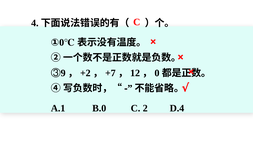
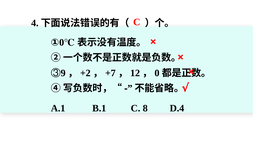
B.0: B.0 -> B.1
2: 2 -> 8
